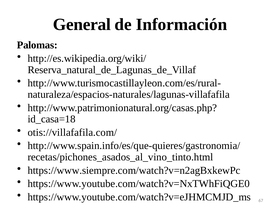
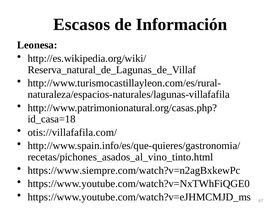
General: General -> Escasos
Palomas: Palomas -> Leonesa
